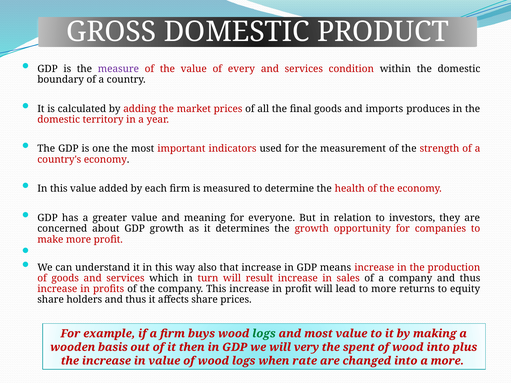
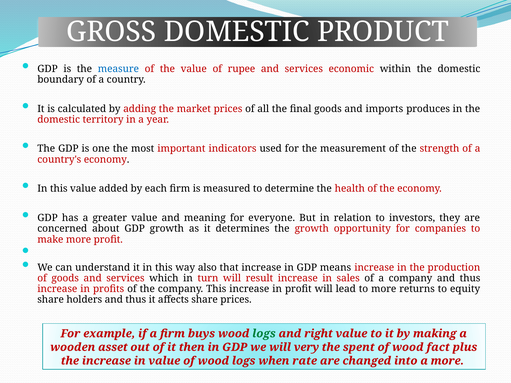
measure colour: purple -> blue
every: every -> rupee
condition: condition -> economic
and most: most -> right
basis: basis -> asset
wood into: into -> fact
